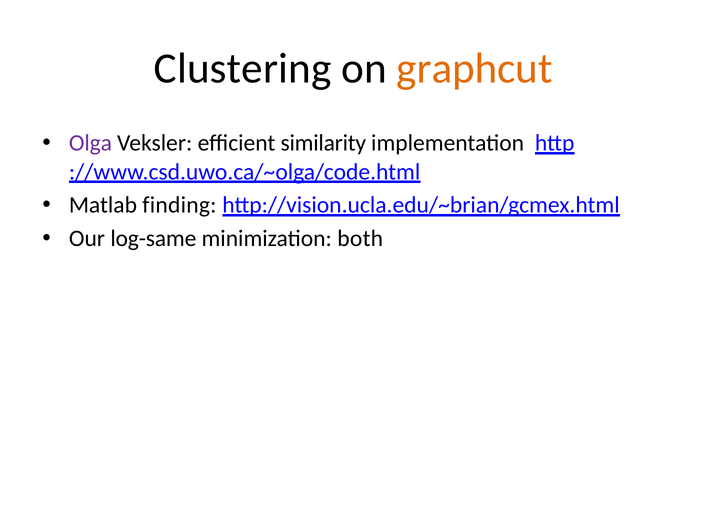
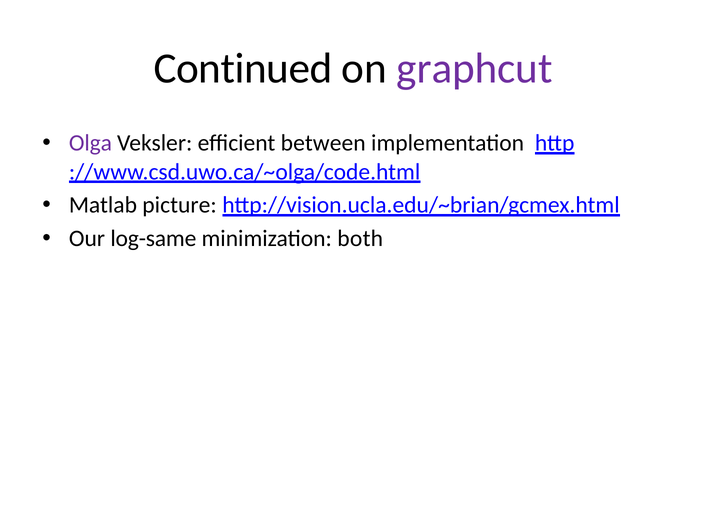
Clustering: Clustering -> Continued
graphcut colour: orange -> purple
similarity: similarity -> between
finding: finding -> picture
